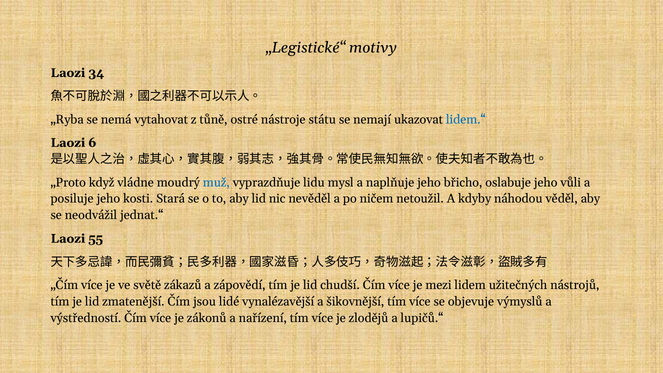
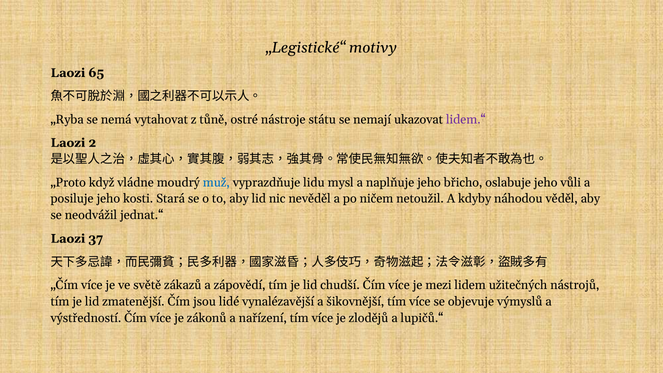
34: 34 -> 65
lidem.“ colour: blue -> purple
6: 6 -> 2
55: 55 -> 37
